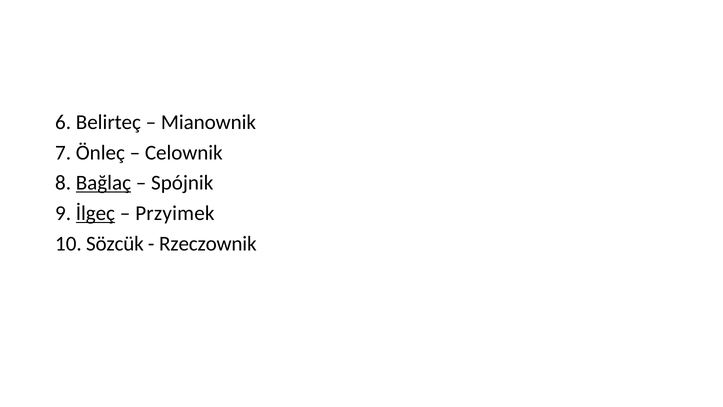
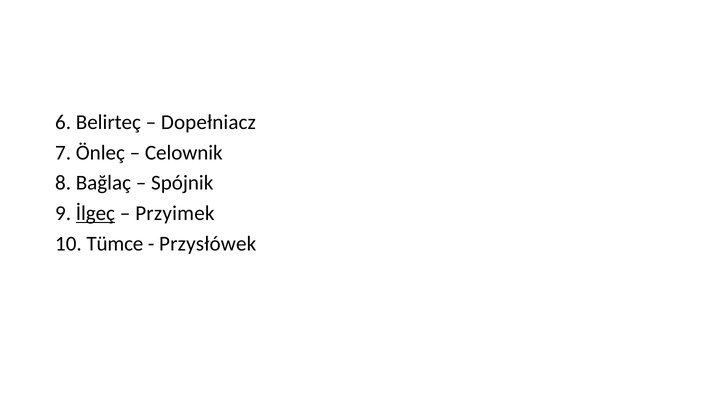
Mianownik: Mianownik -> Dopełniacz
Bağlaç underline: present -> none
Sözcük: Sözcük -> Tümce
Rzeczownik: Rzeczownik -> Przysłówek
